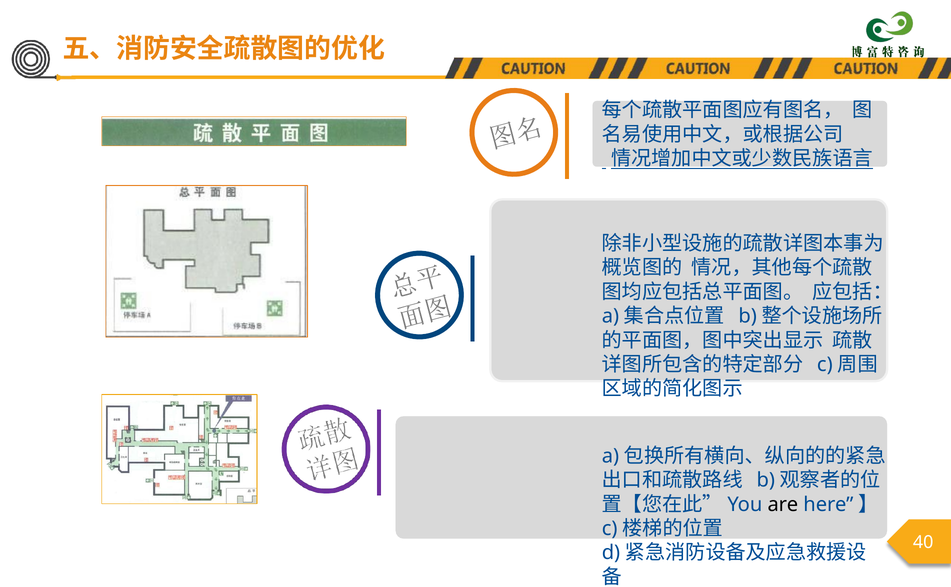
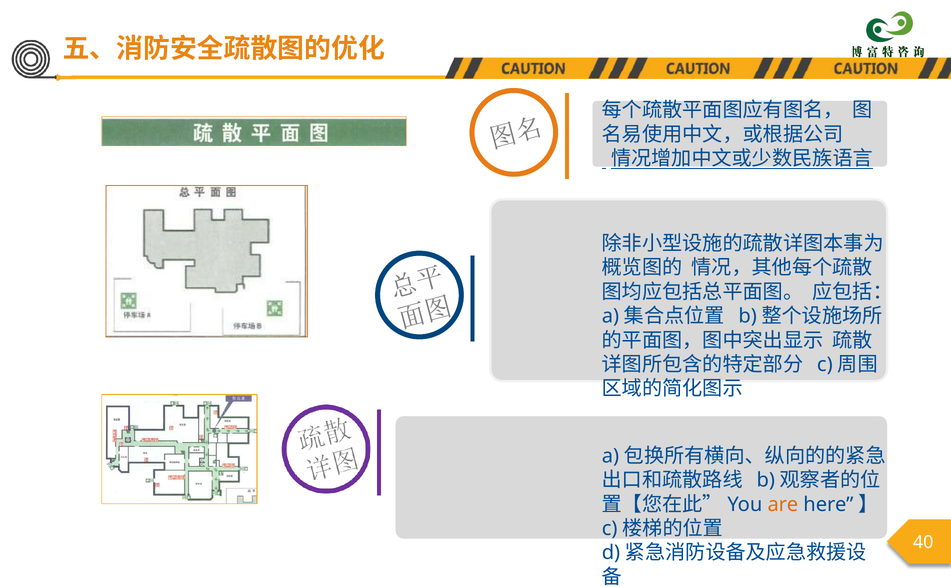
are colour: black -> orange
